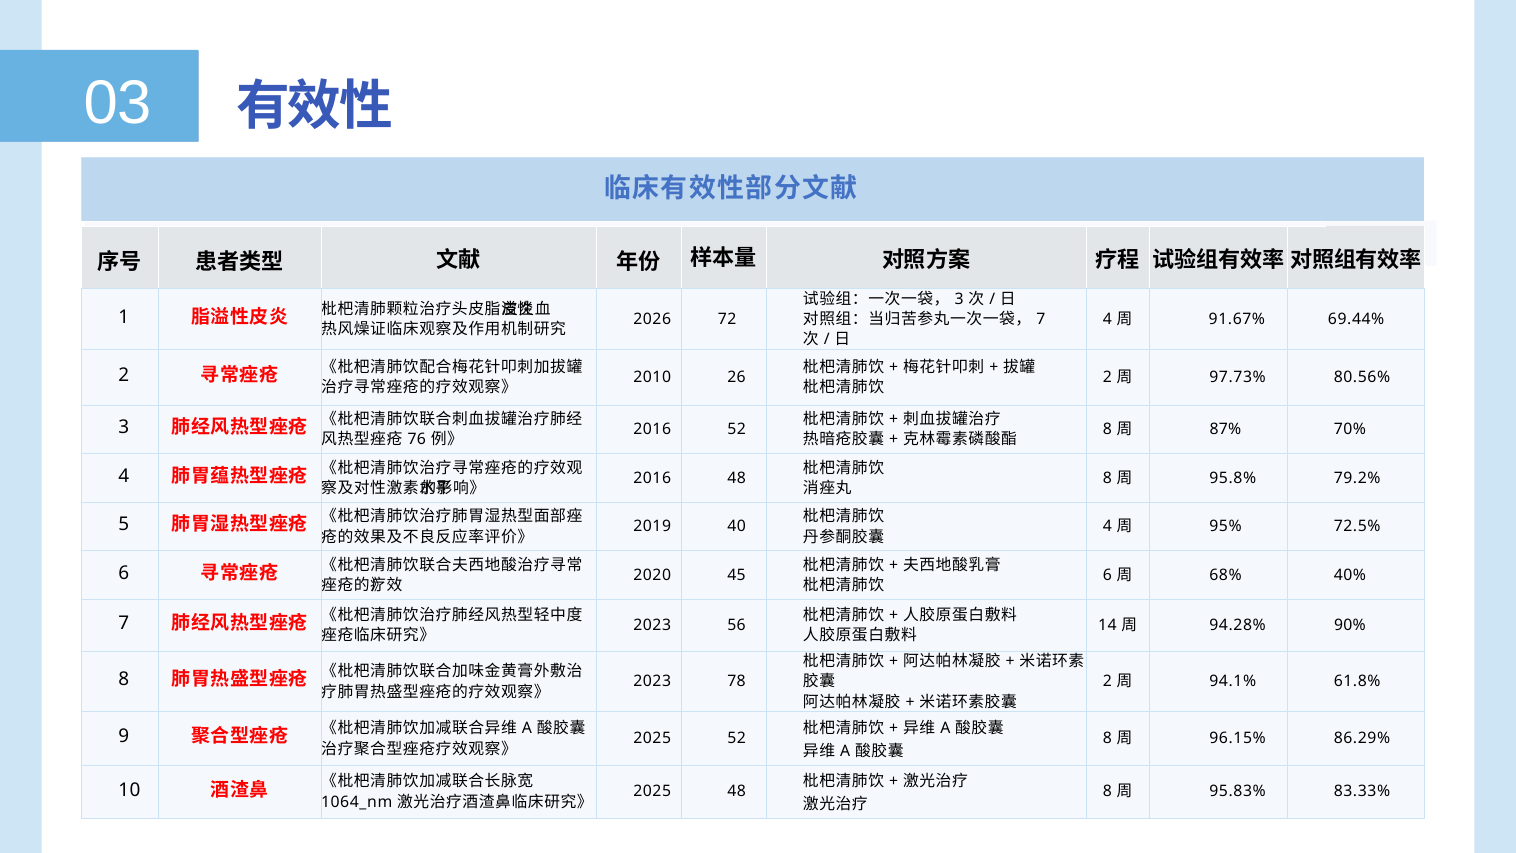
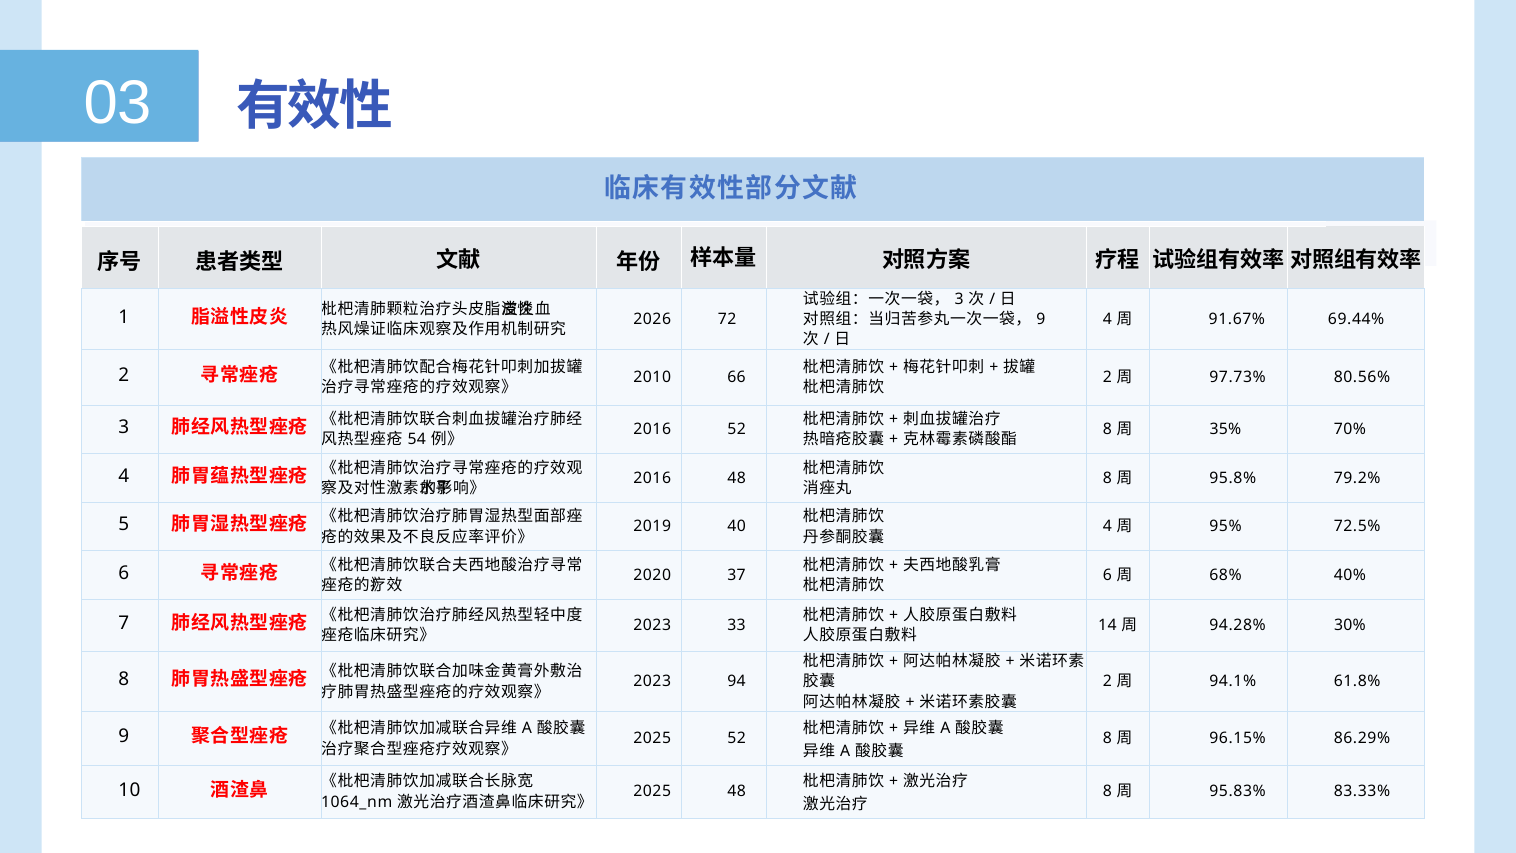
7 at (1041, 319): 7 -> 9
26: 26 -> 66
87%: 87% -> 35%
76: 76 -> 54
45: 45 -> 37
56: 56 -> 33
90%: 90% -> 30%
78: 78 -> 94
